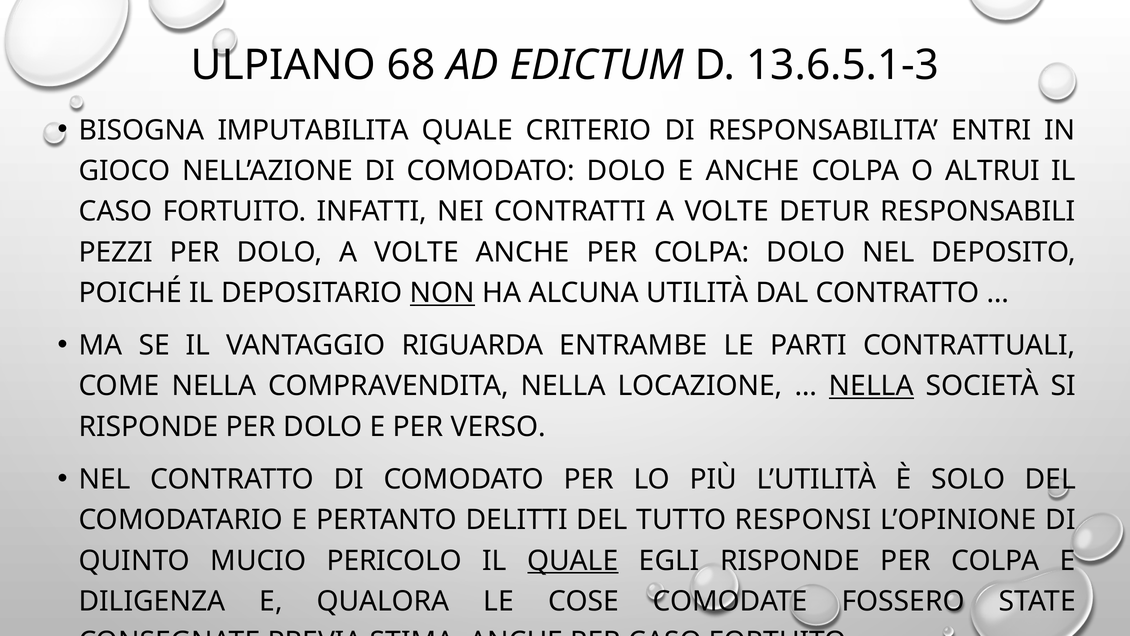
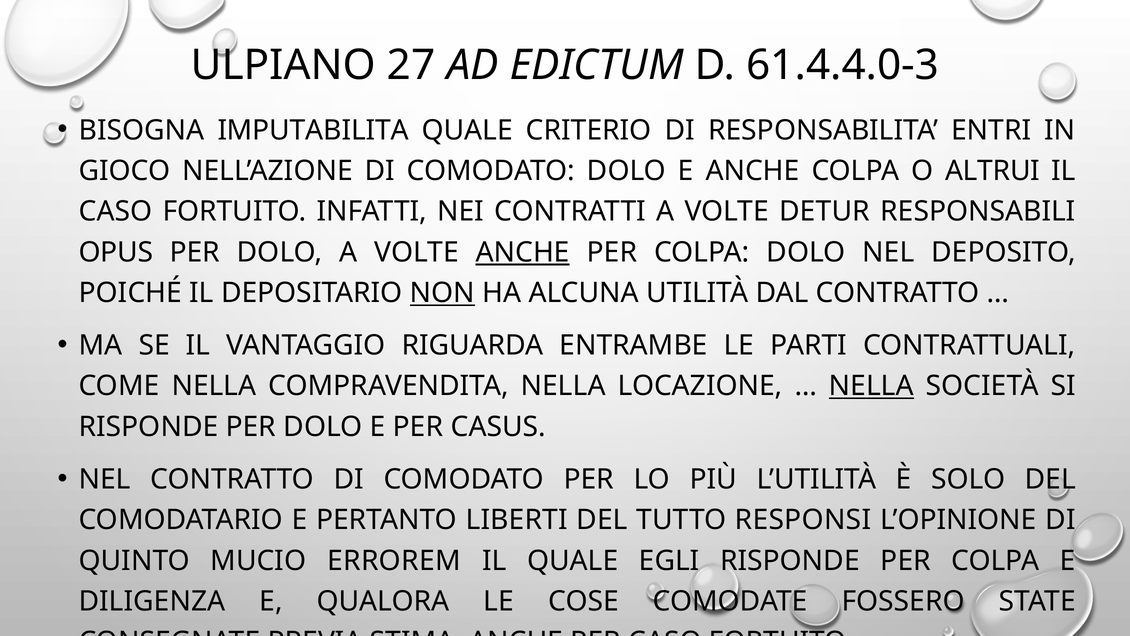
68: 68 -> 27
13.6.5.1-3: 13.6.5.1-3 -> 61.4.4.0-3
PEZZI: PEZZI -> OPUS
ANCHE at (523, 252) underline: none -> present
VERSO: VERSO -> CASUS
DELITTI: DELITTI -> LIBERTI
PERICOLO: PERICOLO -> ERROREM
QUALE at (573, 560) underline: present -> none
